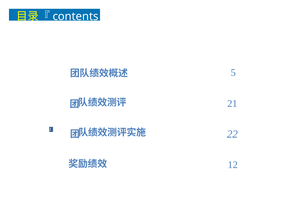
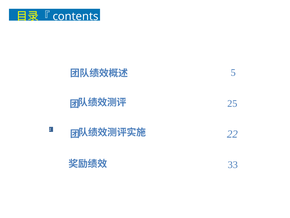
21: 21 -> 25
12: 12 -> 33
